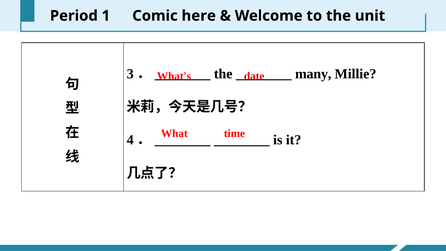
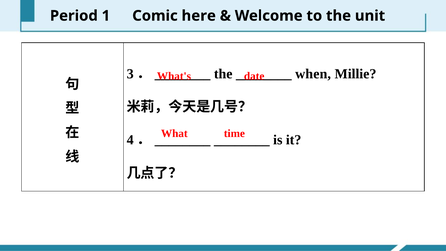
many: many -> when
